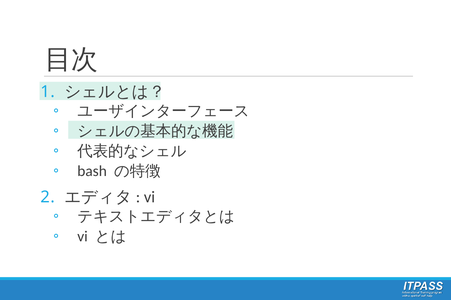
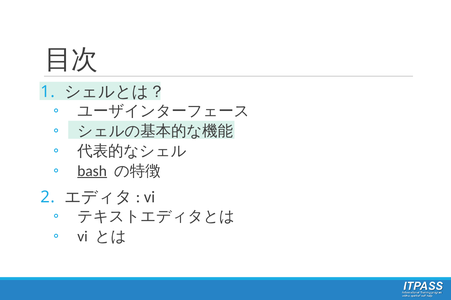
bash underline: none -> present
